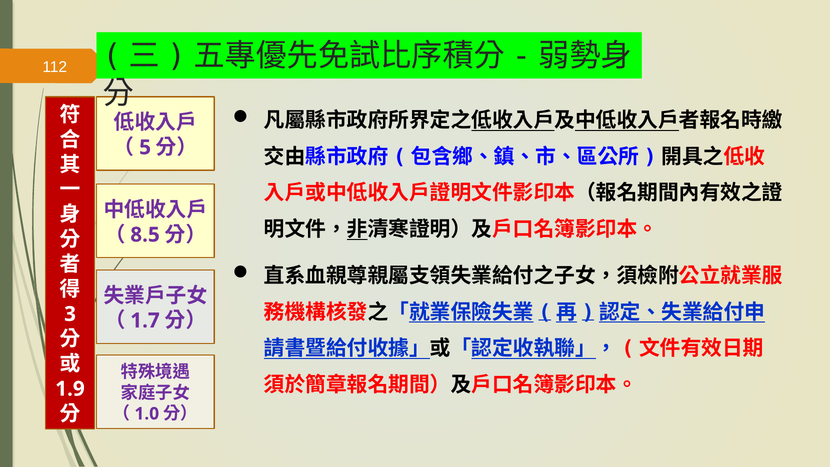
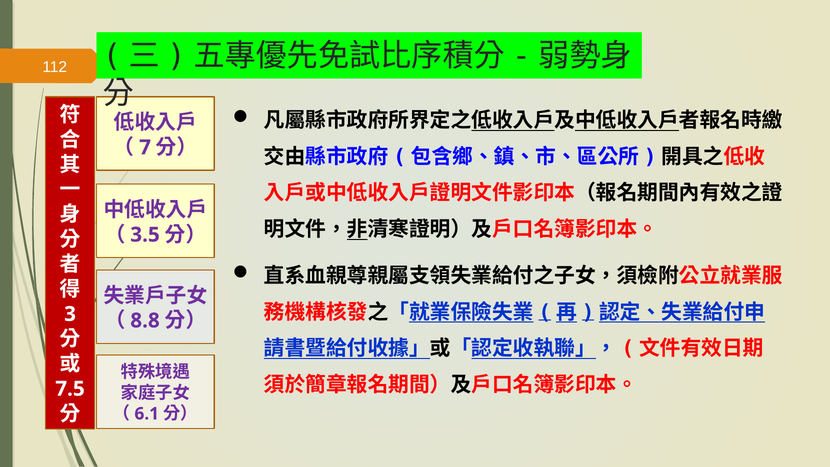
5: 5 -> 7
8.5: 8.5 -> 3.5
1.7: 1.7 -> 8.8
1.9: 1.9 -> 7.5
1.0: 1.0 -> 6.1
